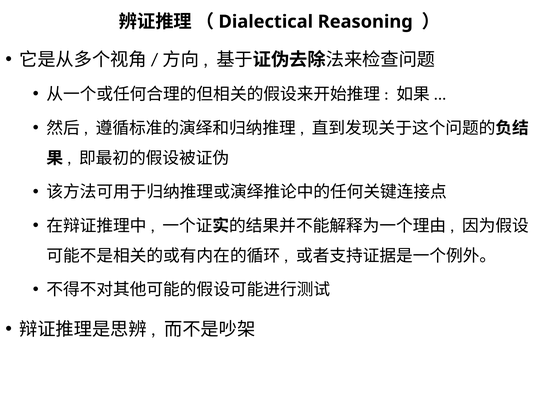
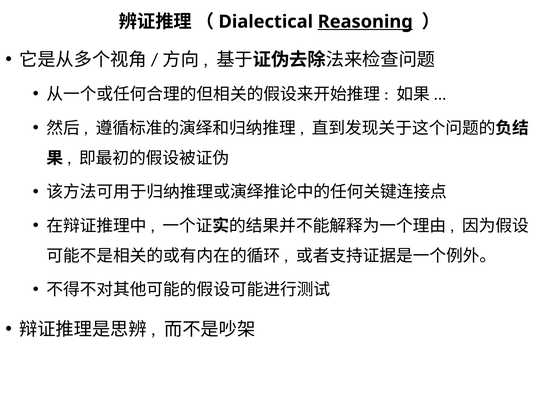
Reasoning underline: none -> present
